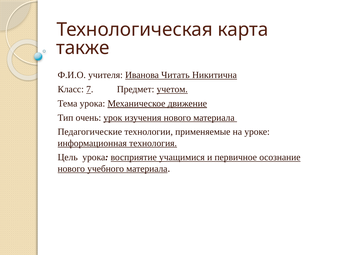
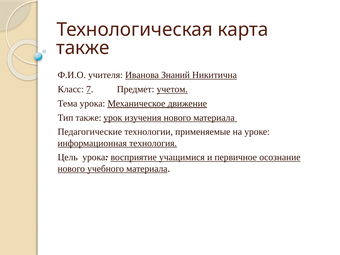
Читать: Читать -> Знаний
Тип очень: очень -> также
